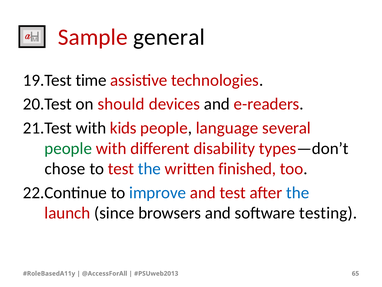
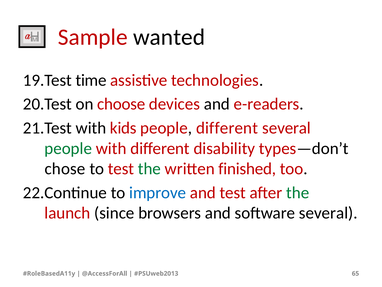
general: general -> wanted
should: should -> choose
people language: language -> different
the at (149, 169) colour: blue -> green
the at (298, 192) colour: blue -> green
software testing: testing -> several
